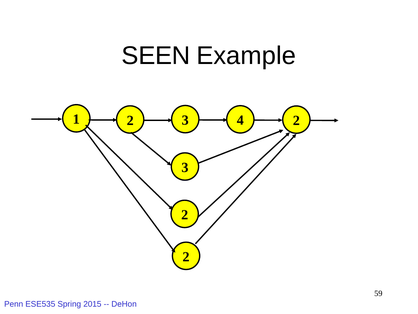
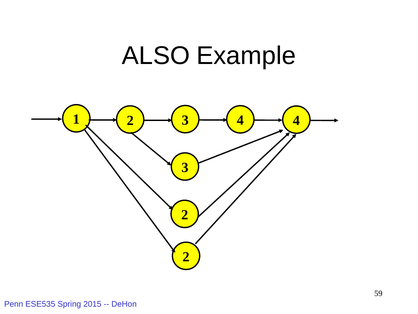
SEEN: SEEN -> ALSO
1 2: 2 -> 4
